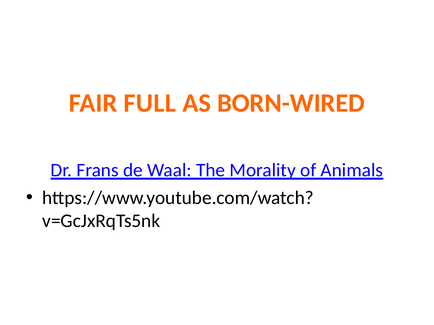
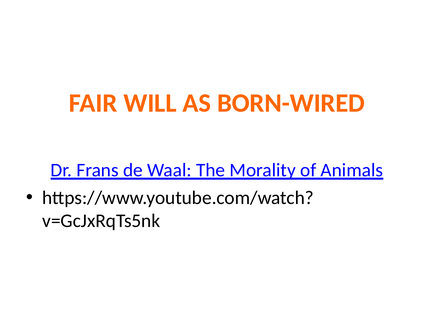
FULL: FULL -> WILL
